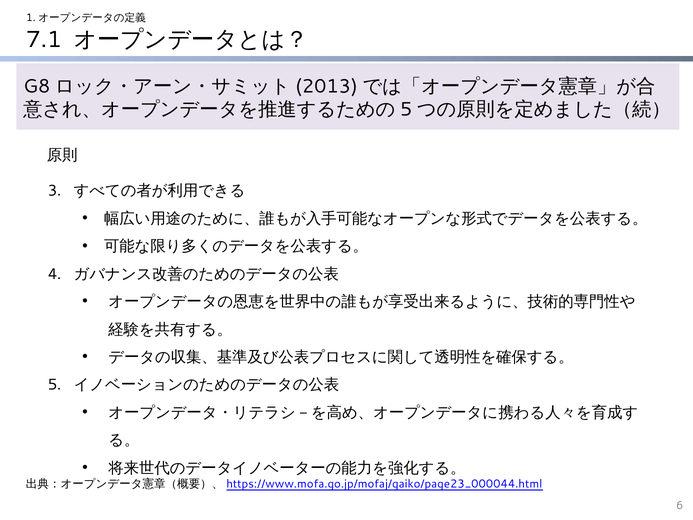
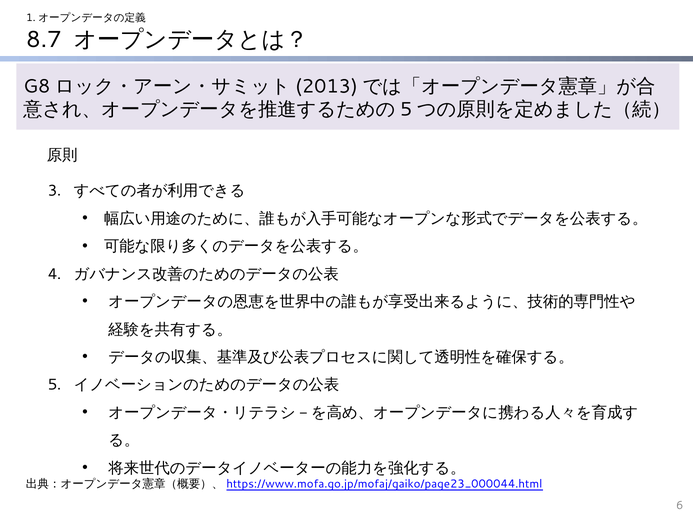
7.1: 7.1 -> 8.7
